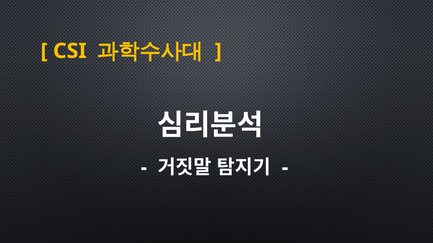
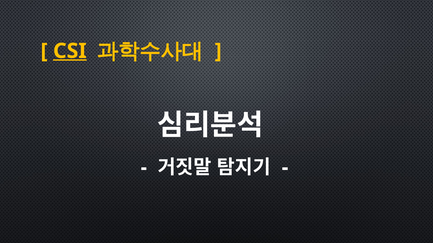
CSI underline: none -> present
